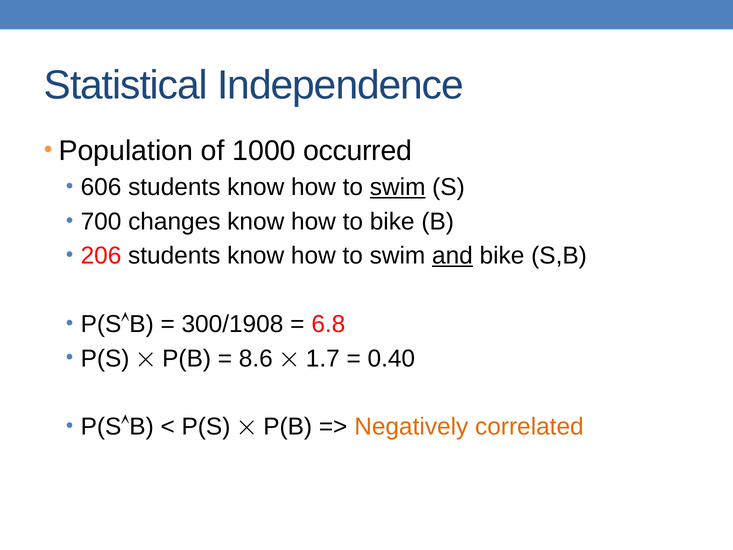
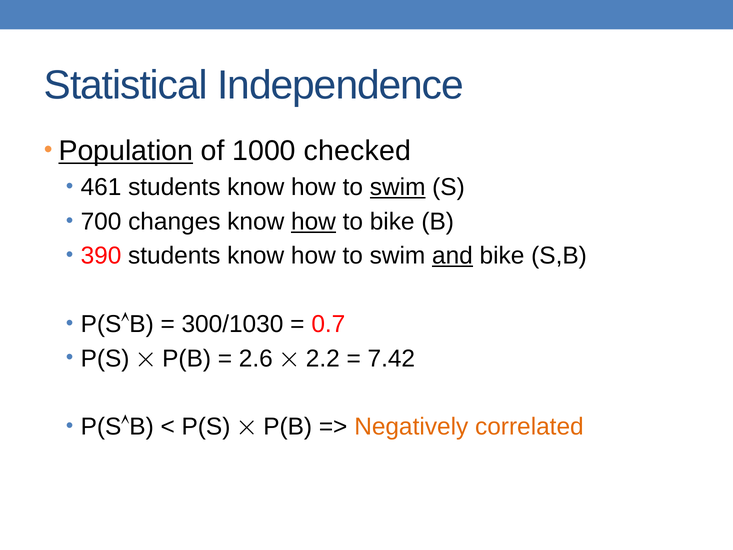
Population underline: none -> present
occurred: occurred -> checked
606: 606 -> 461
how at (313, 222) underline: none -> present
206: 206 -> 390
300/1908: 300/1908 -> 300/1030
6.8: 6.8 -> 0.7
8.6: 8.6 -> 2.6
1.7: 1.7 -> 2.2
0.40: 0.40 -> 7.42
